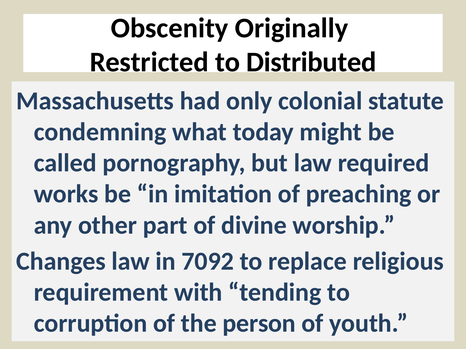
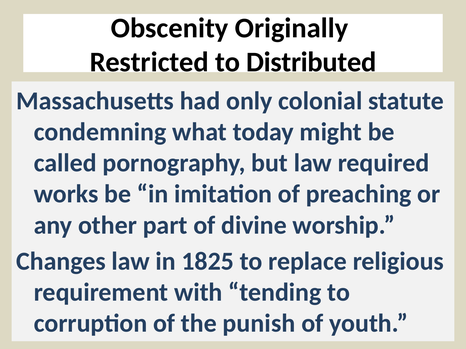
7092: 7092 -> 1825
person: person -> punish
